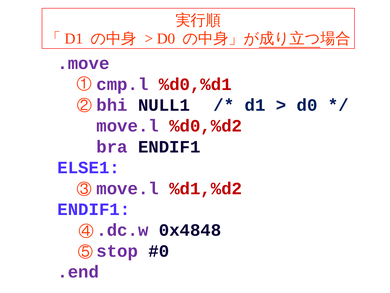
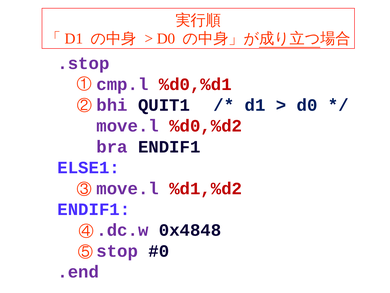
.move: .move -> .stop
NULL1: NULL1 -> QUIT1
